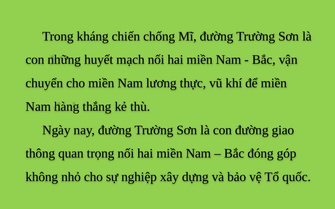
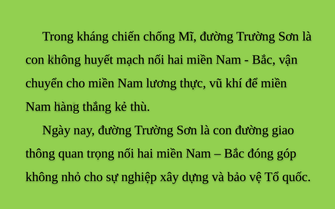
con những: những -> không
